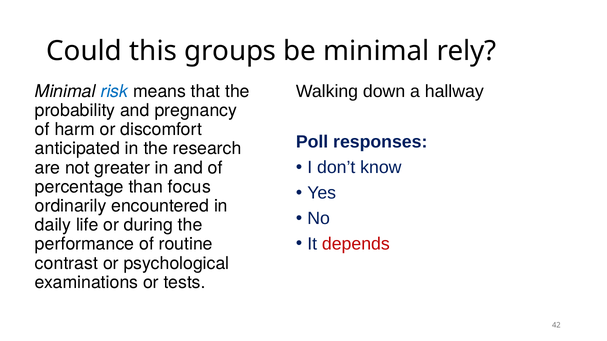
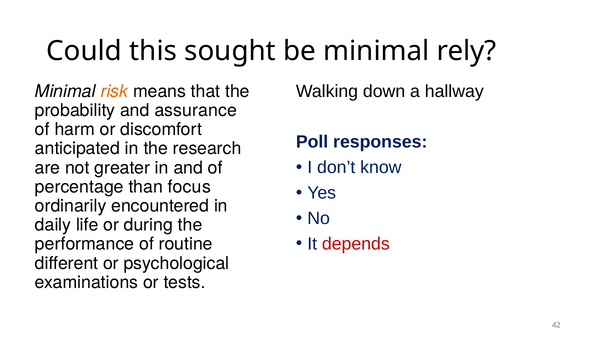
groups: groups -> sought
risk colour: blue -> orange
pregnancy: pregnancy -> assurance
contrast: contrast -> different
